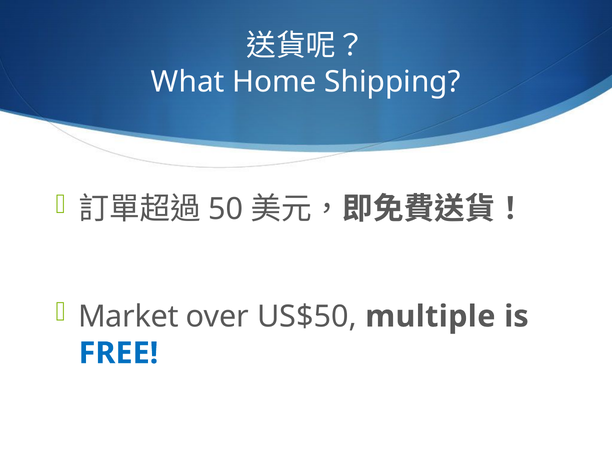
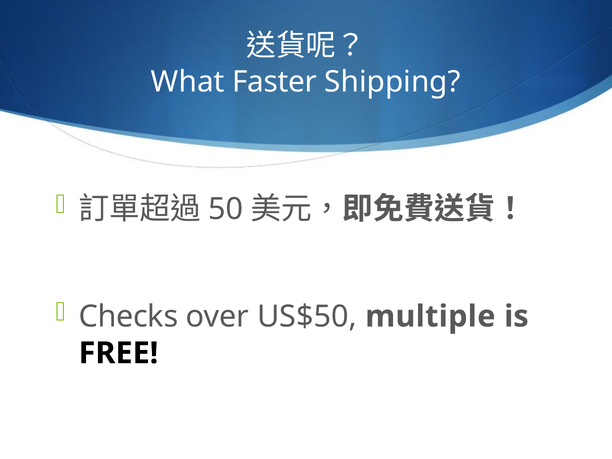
Home: Home -> Faster
Market: Market -> Checks
FREE colour: blue -> black
